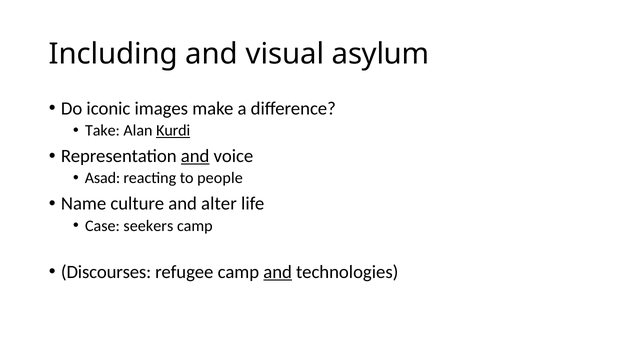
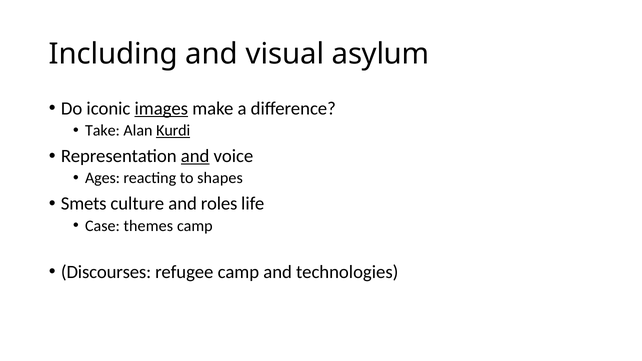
images underline: none -> present
Asad: Asad -> Ages
people: people -> shapes
Name: Name -> Smets
alter: alter -> roles
seekers: seekers -> themes
and at (278, 272) underline: present -> none
